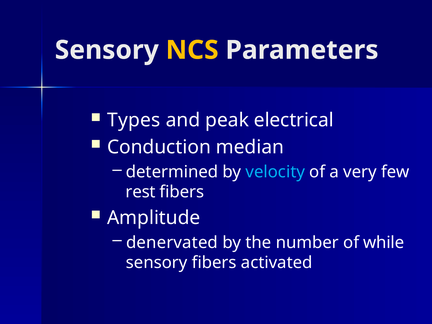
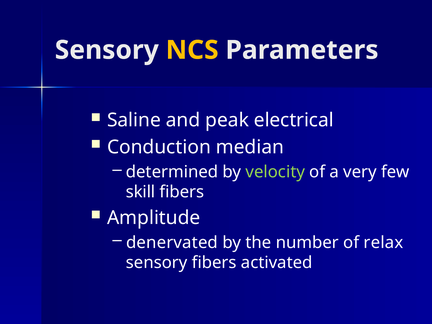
Types: Types -> Saline
velocity colour: light blue -> light green
rest: rest -> skill
while: while -> relax
